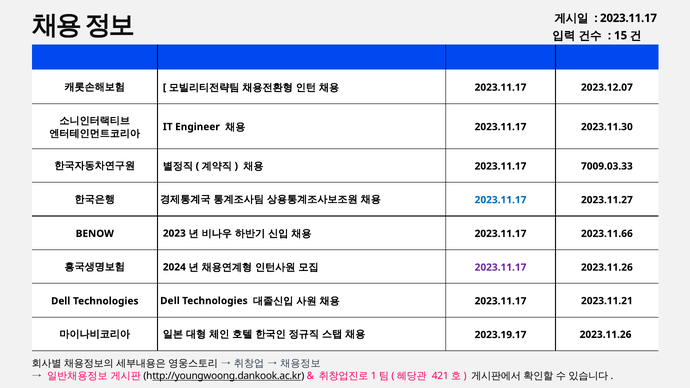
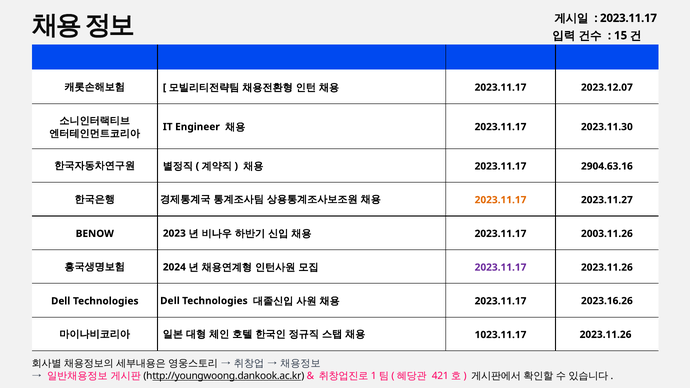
7009.03.33: 7009.03.33 -> 2904.63.16
2023.11.17 at (501, 200) colour: blue -> orange
2023.11.66: 2023.11.66 -> 2003.11.26
2023.11.21: 2023.11.21 -> 2023.16.26
2023.19.17: 2023.19.17 -> 1023.11.17
